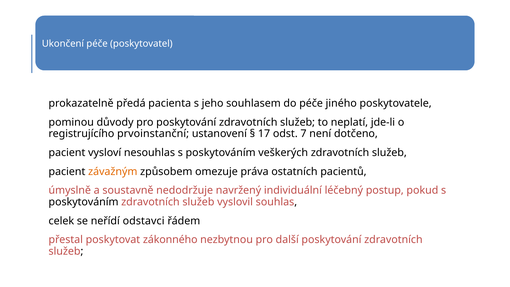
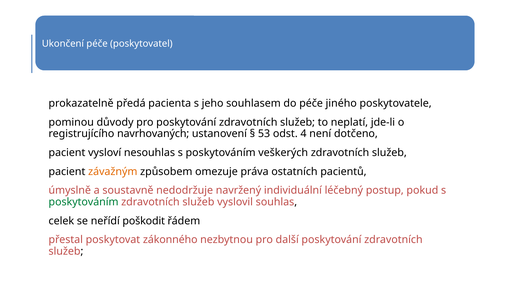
prvoinstanční: prvoinstanční -> navrhovaných
17: 17 -> 53
7: 7 -> 4
poskytováním at (84, 202) colour: black -> green
odstavci: odstavci -> poškodit
